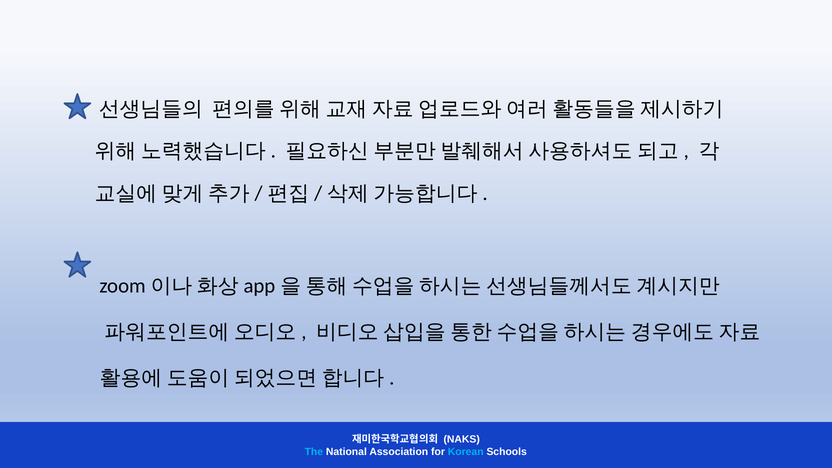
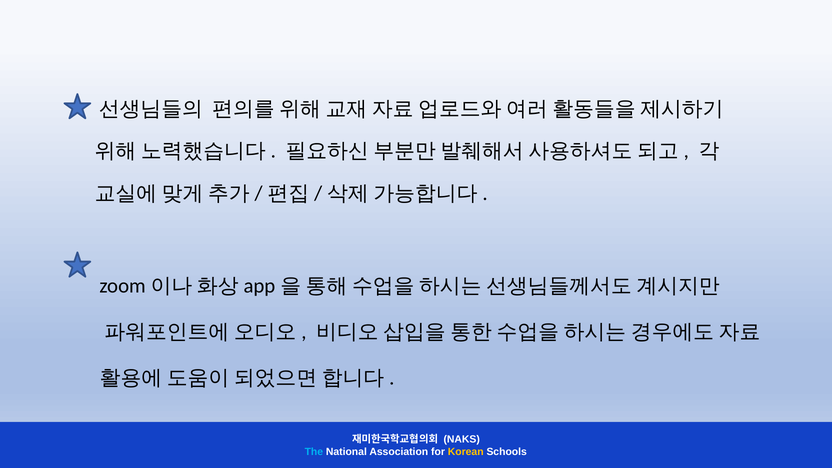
Korean colour: light blue -> yellow
